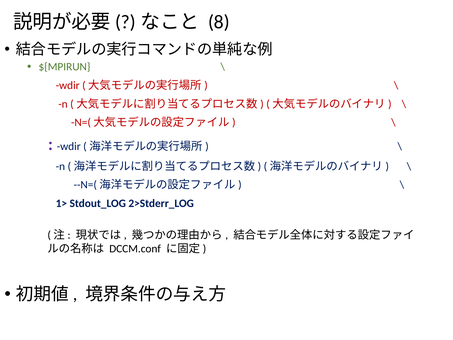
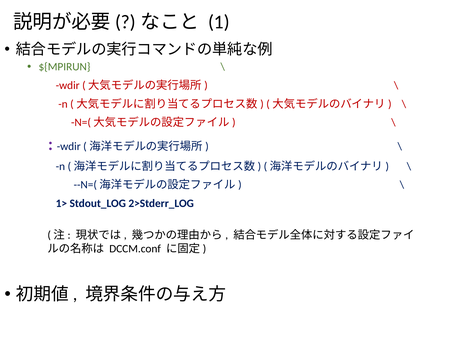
8: 8 -> 1
